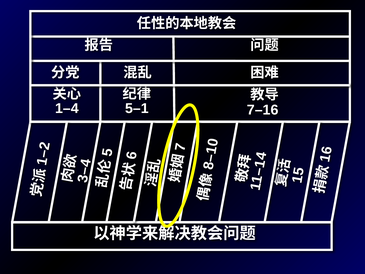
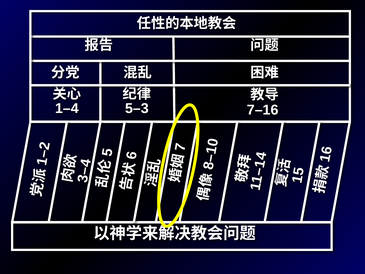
5–1: 5–1 -> 5–3
